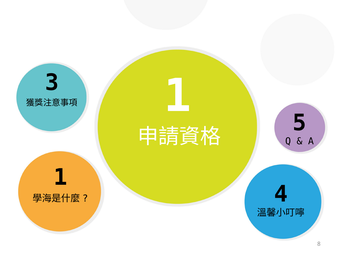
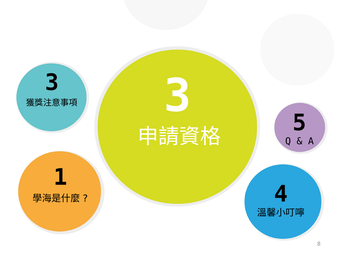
1 at (178, 96): 1 -> 3
